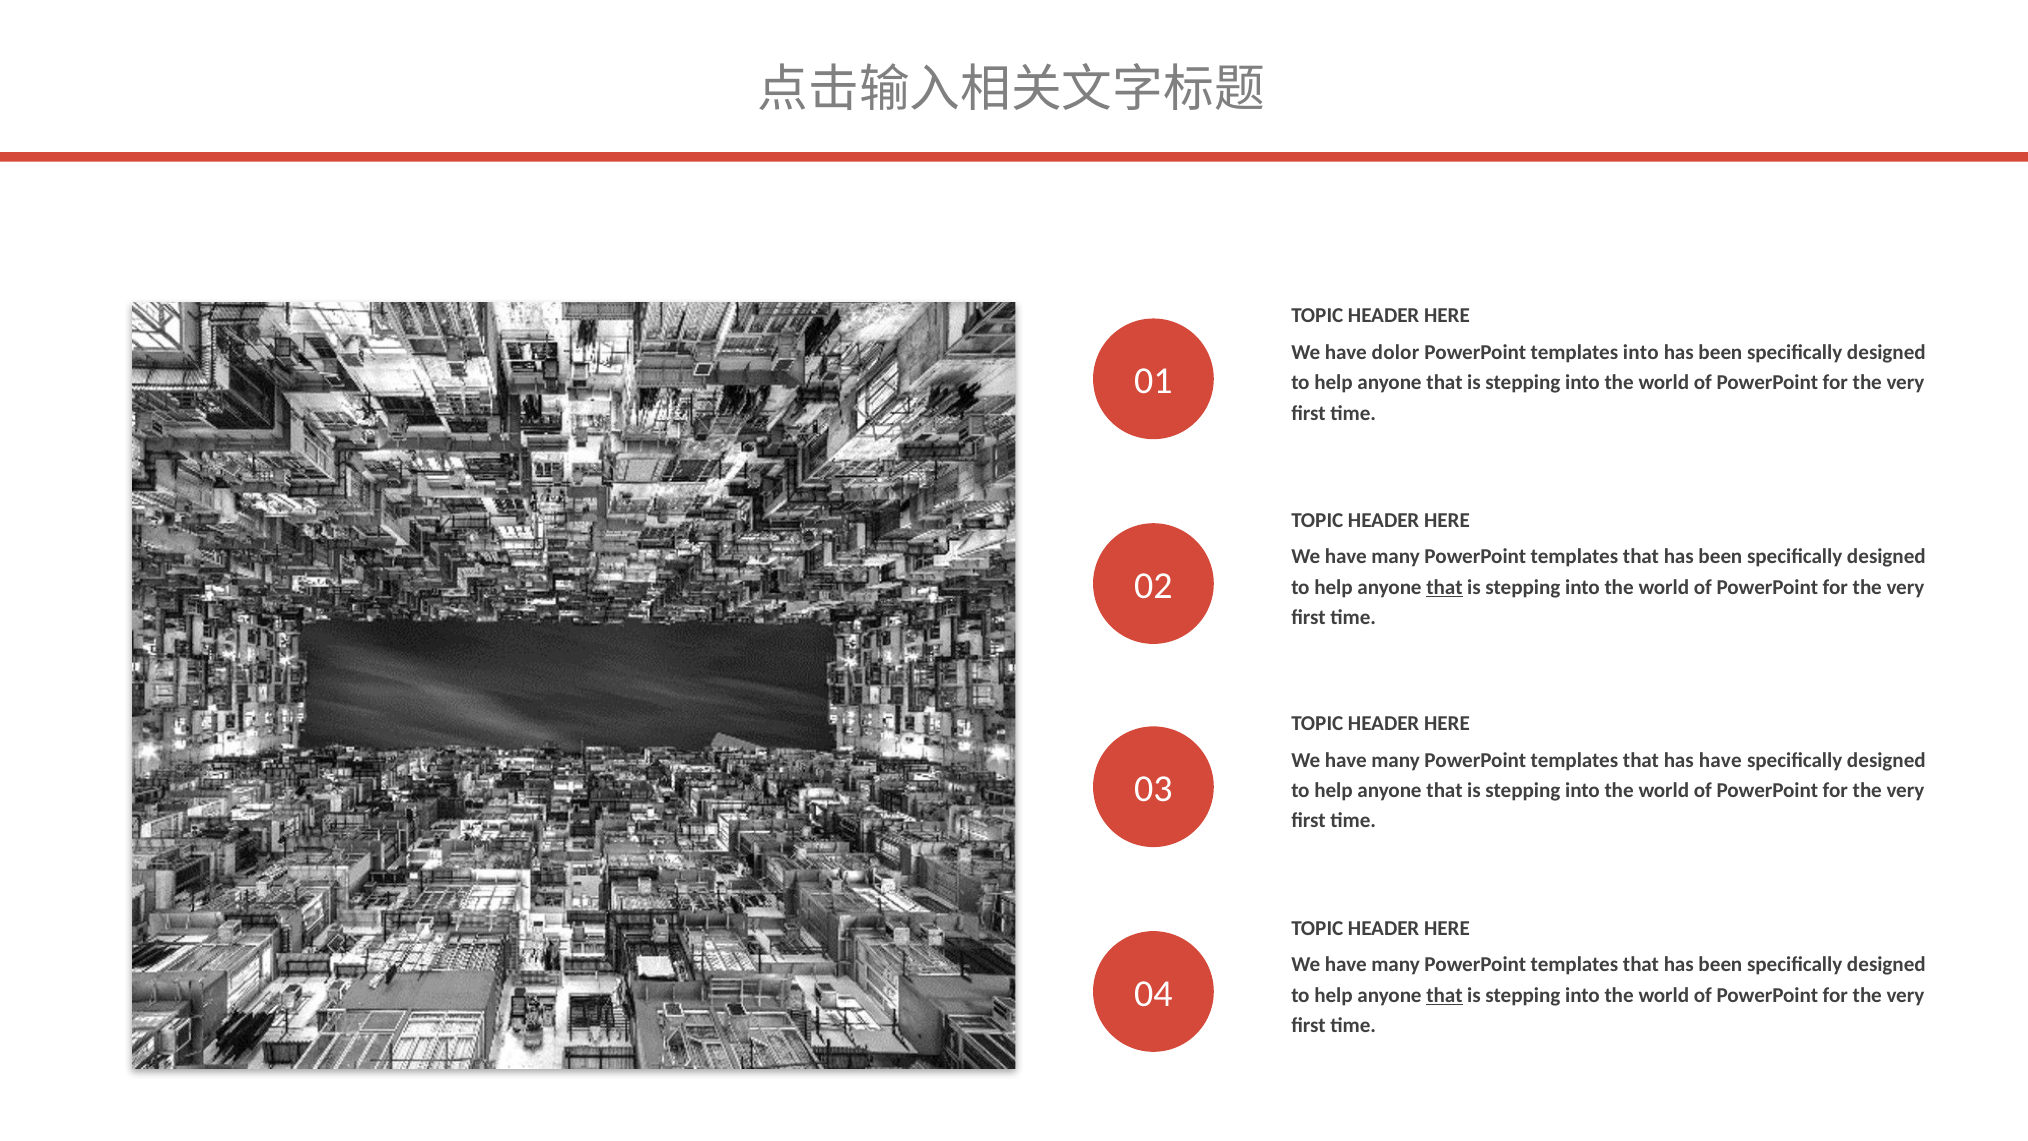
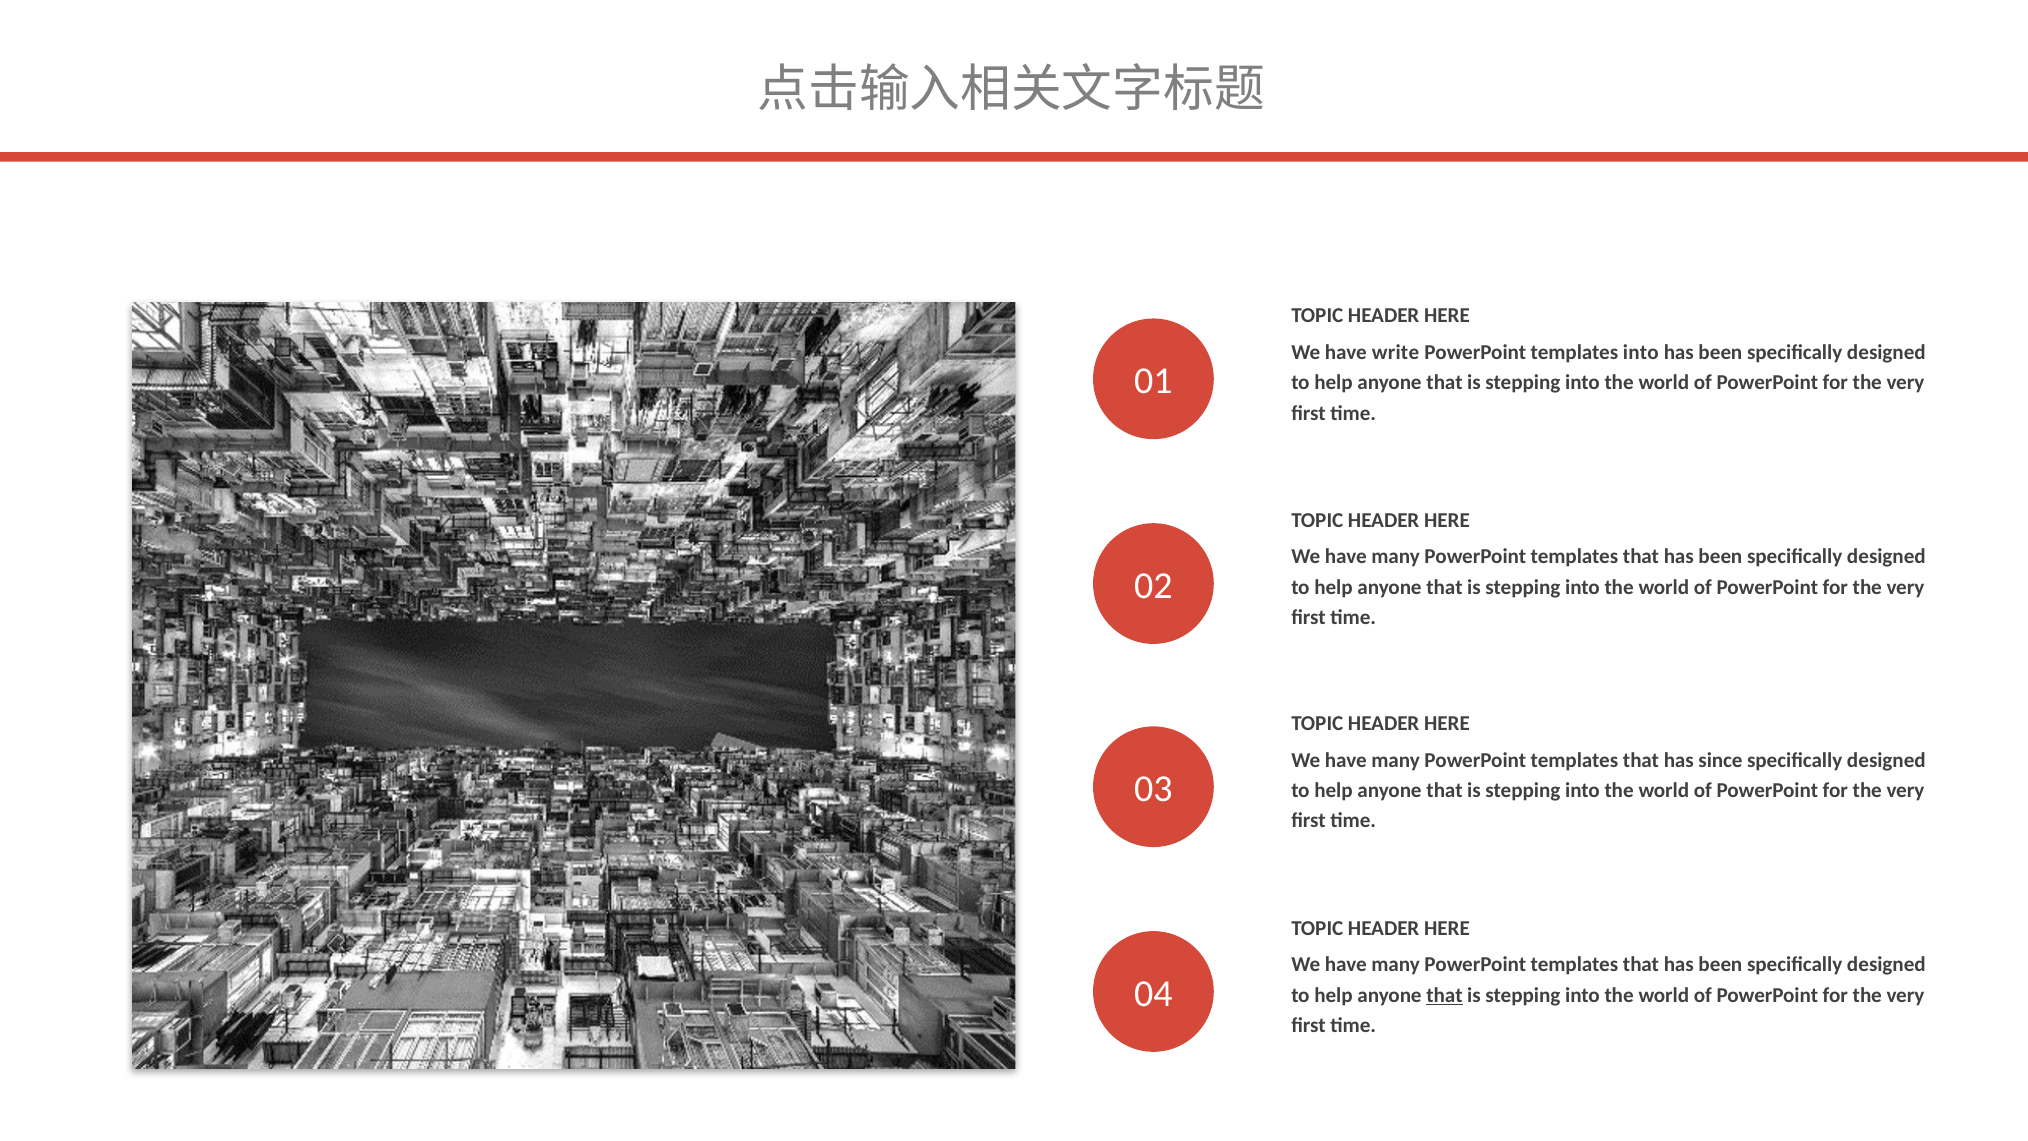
dolor: dolor -> write
that at (1445, 587) underline: present -> none
has have: have -> since
